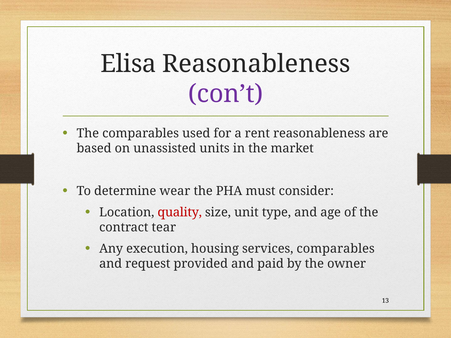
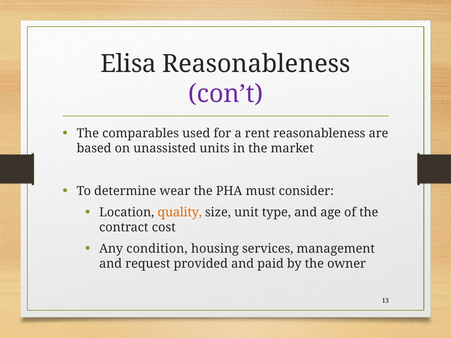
quality colour: red -> orange
tear: tear -> cost
execution: execution -> condition
services comparables: comparables -> management
